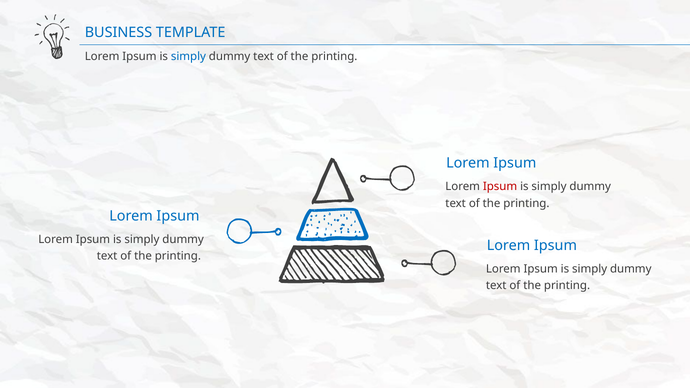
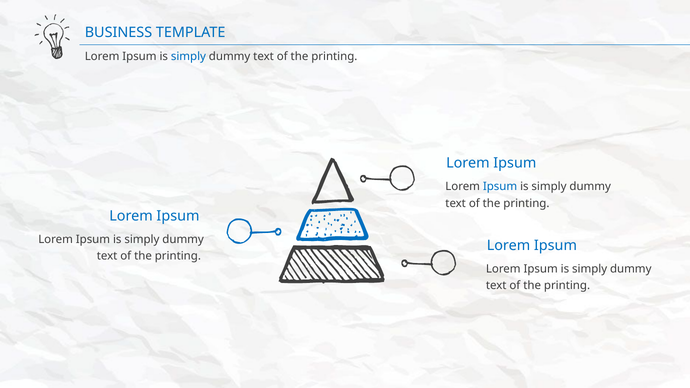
Ipsum at (500, 187) colour: red -> blue
